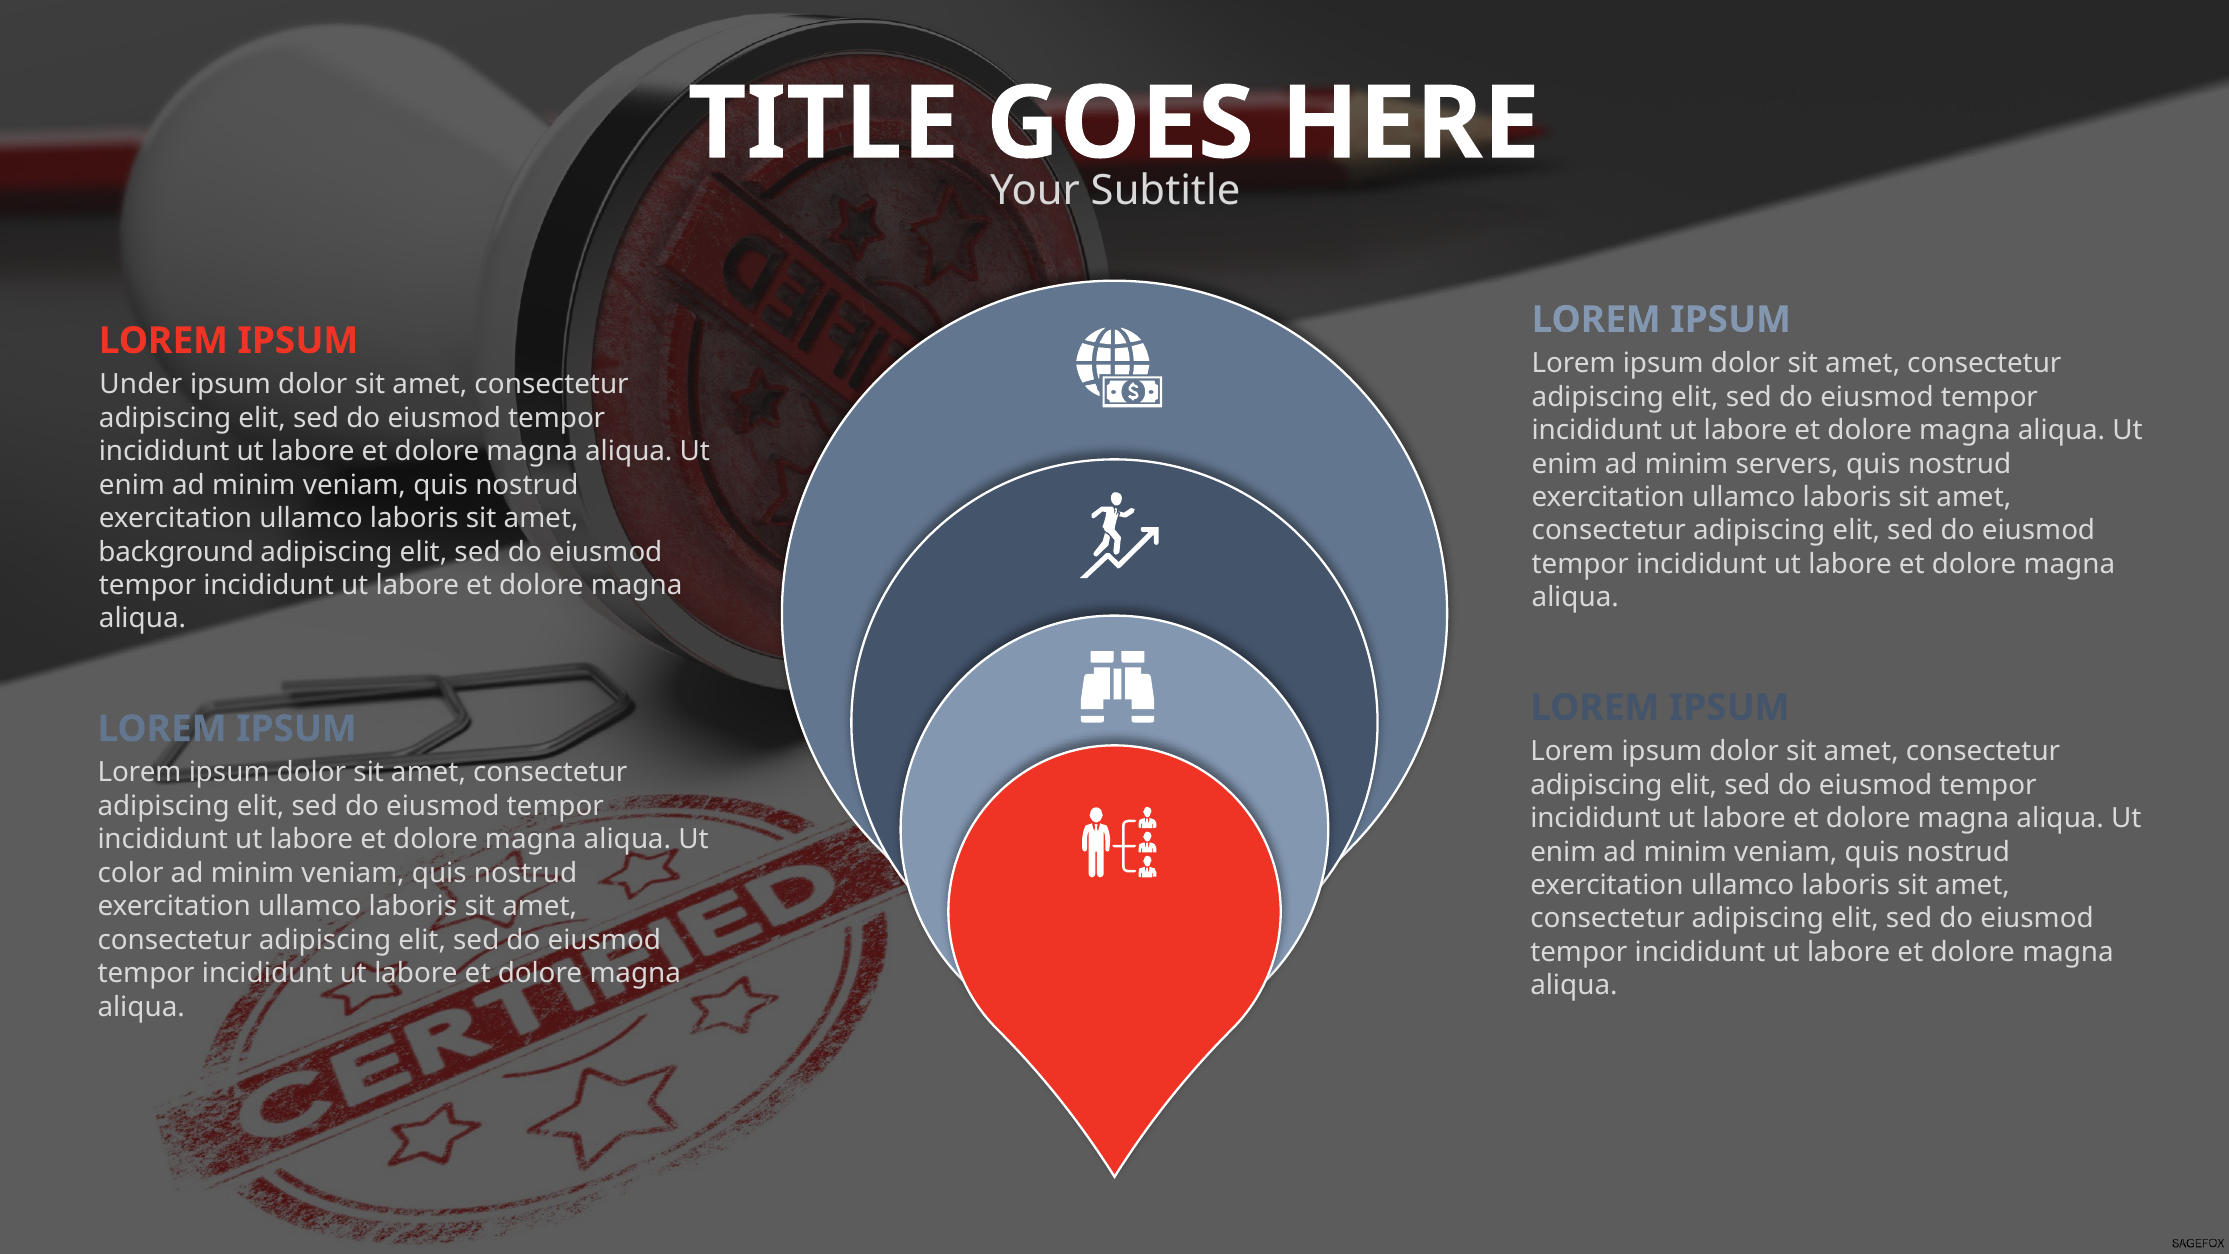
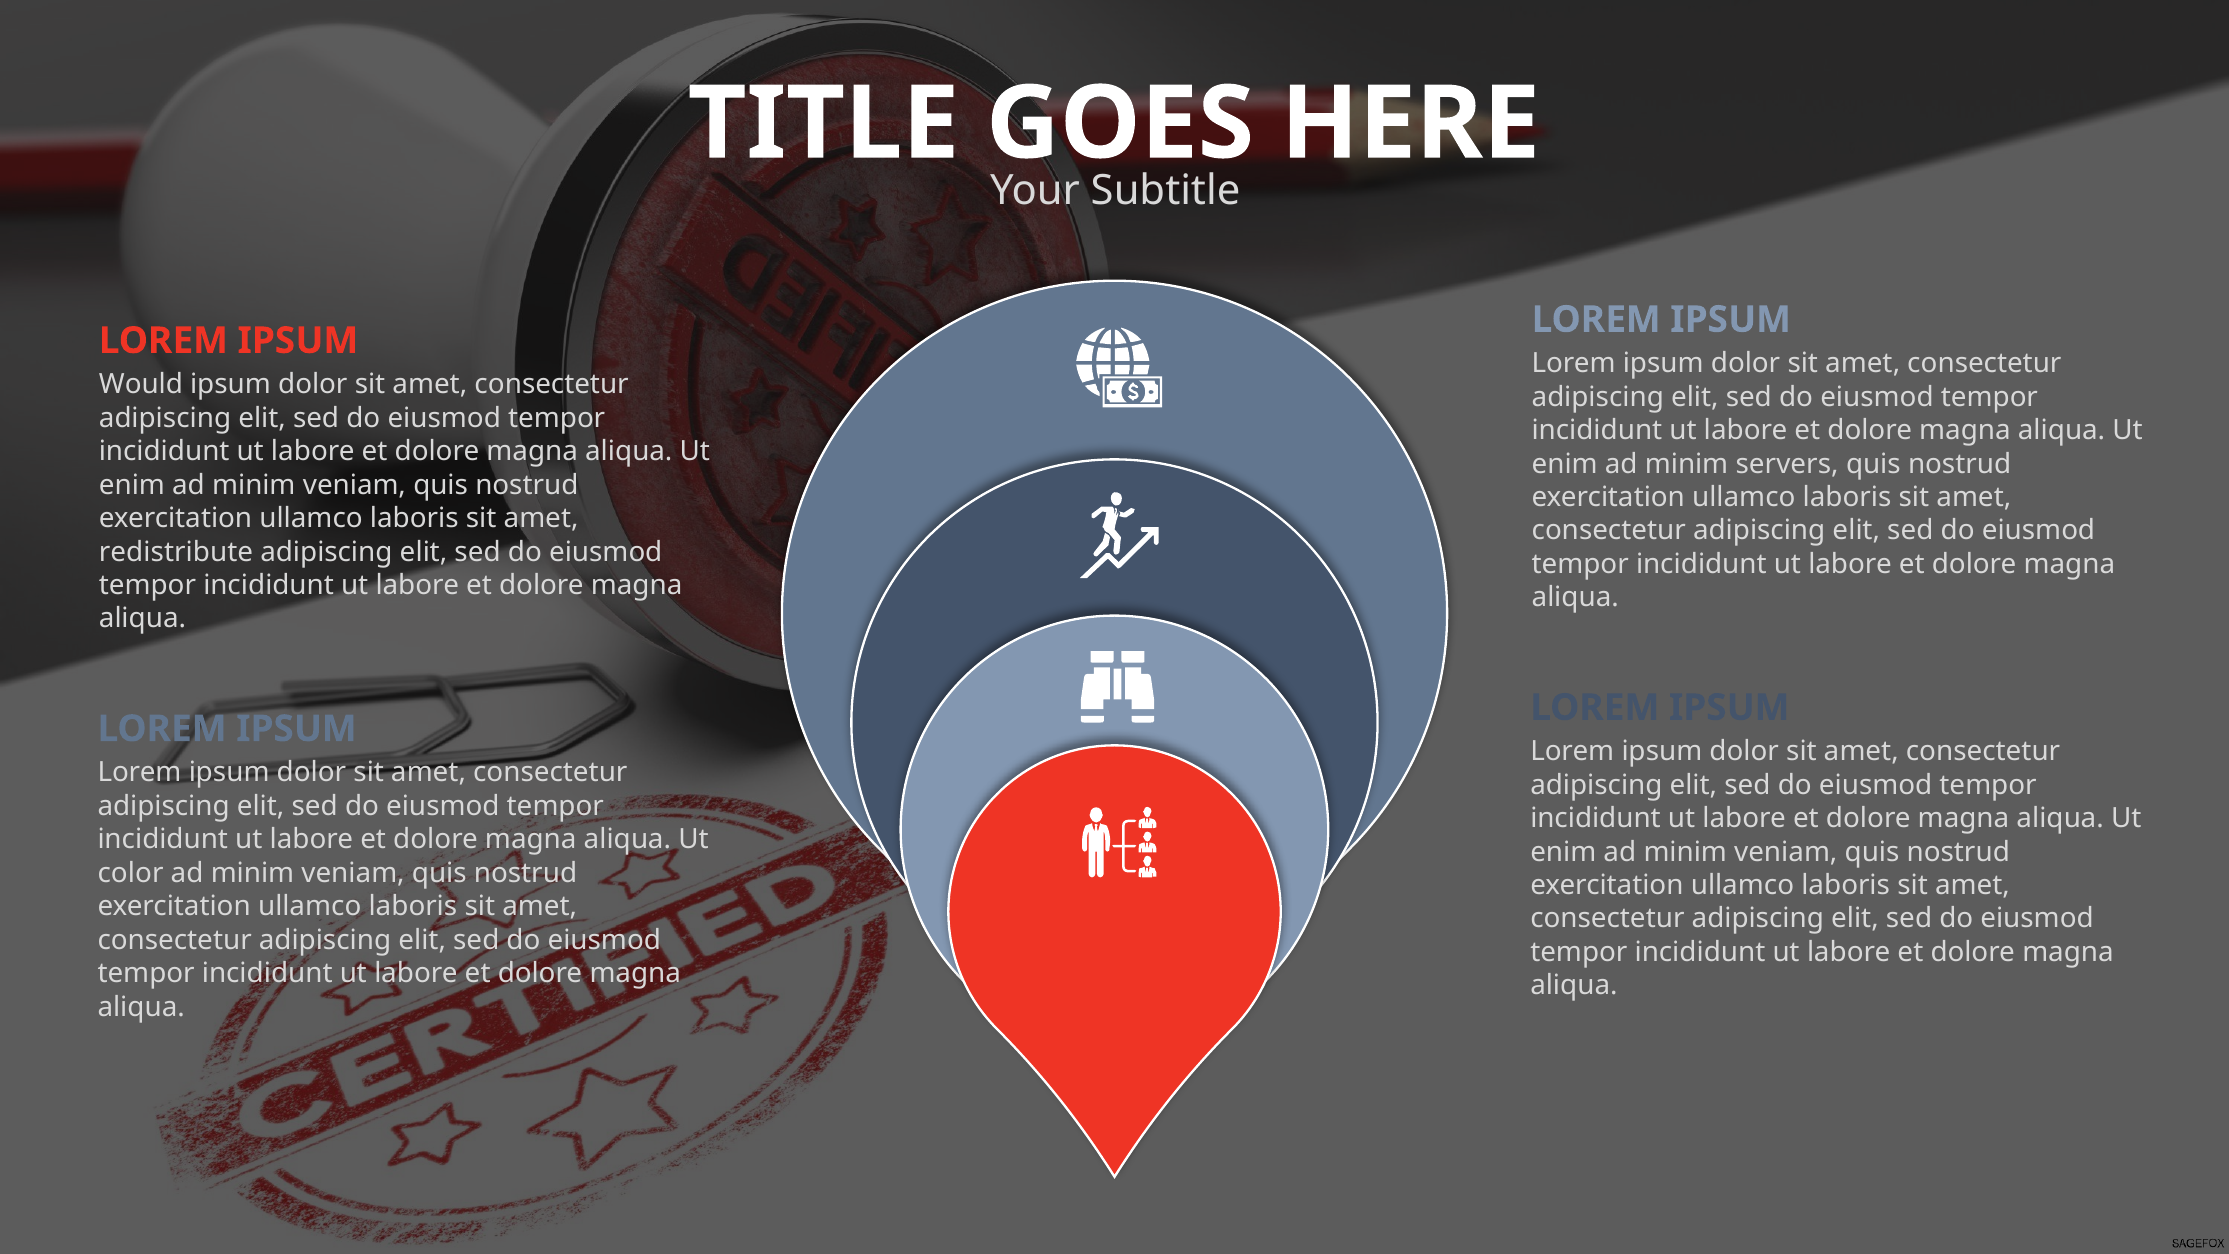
Under: Under -> Would
background: background -> redistribute
